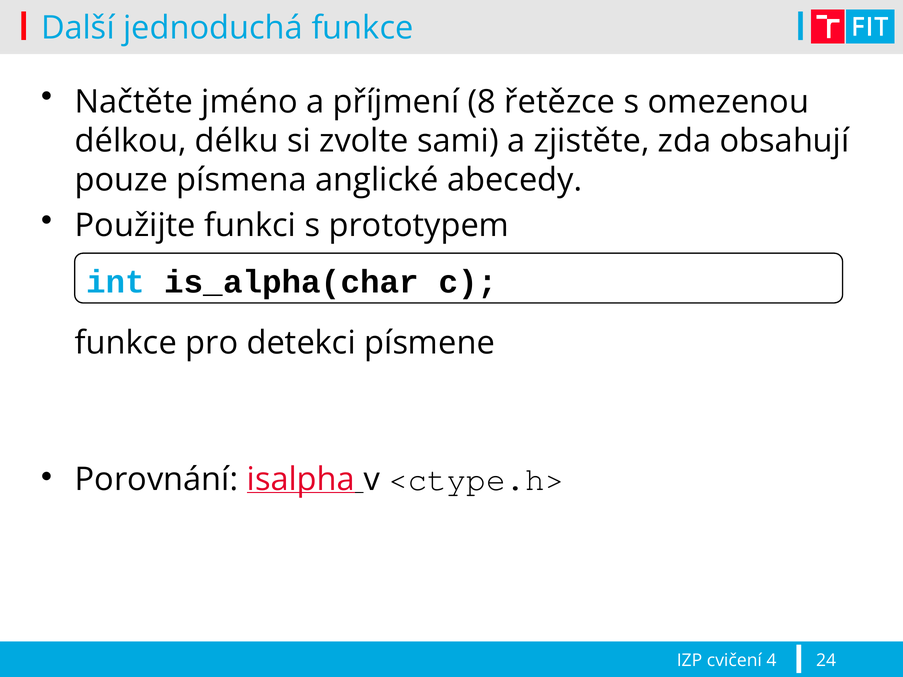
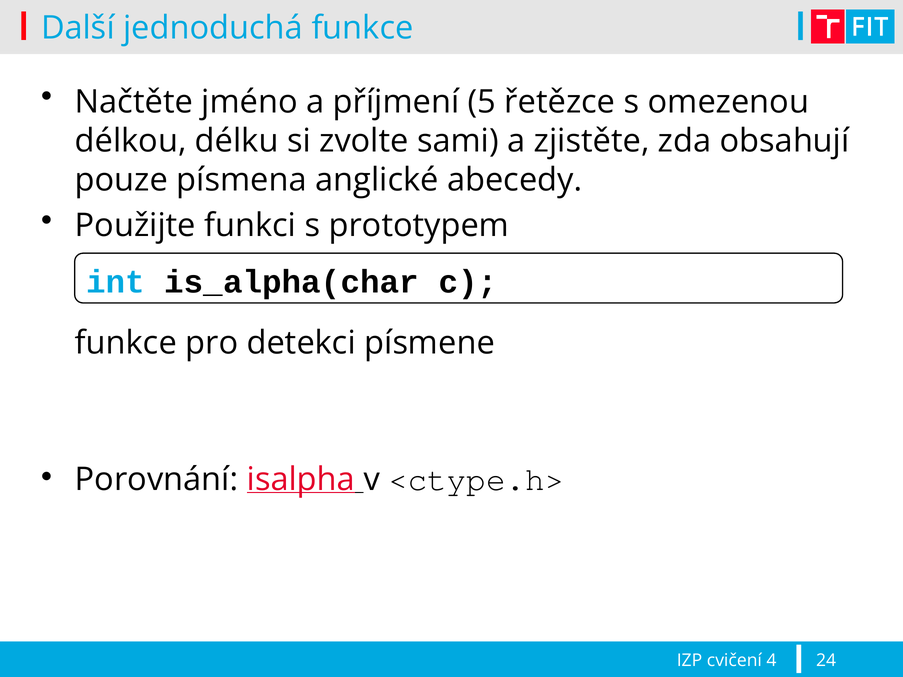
8: 8 -> 5
